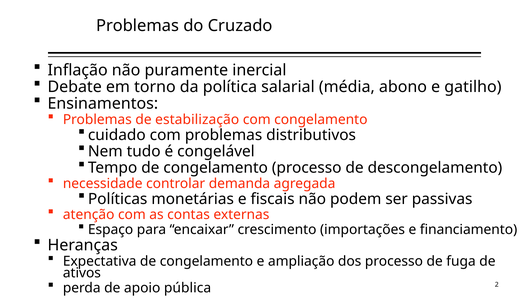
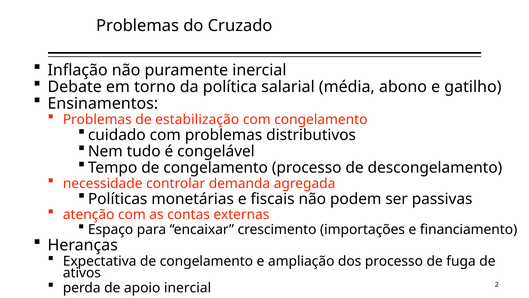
apoio pública: pública -> inercial
